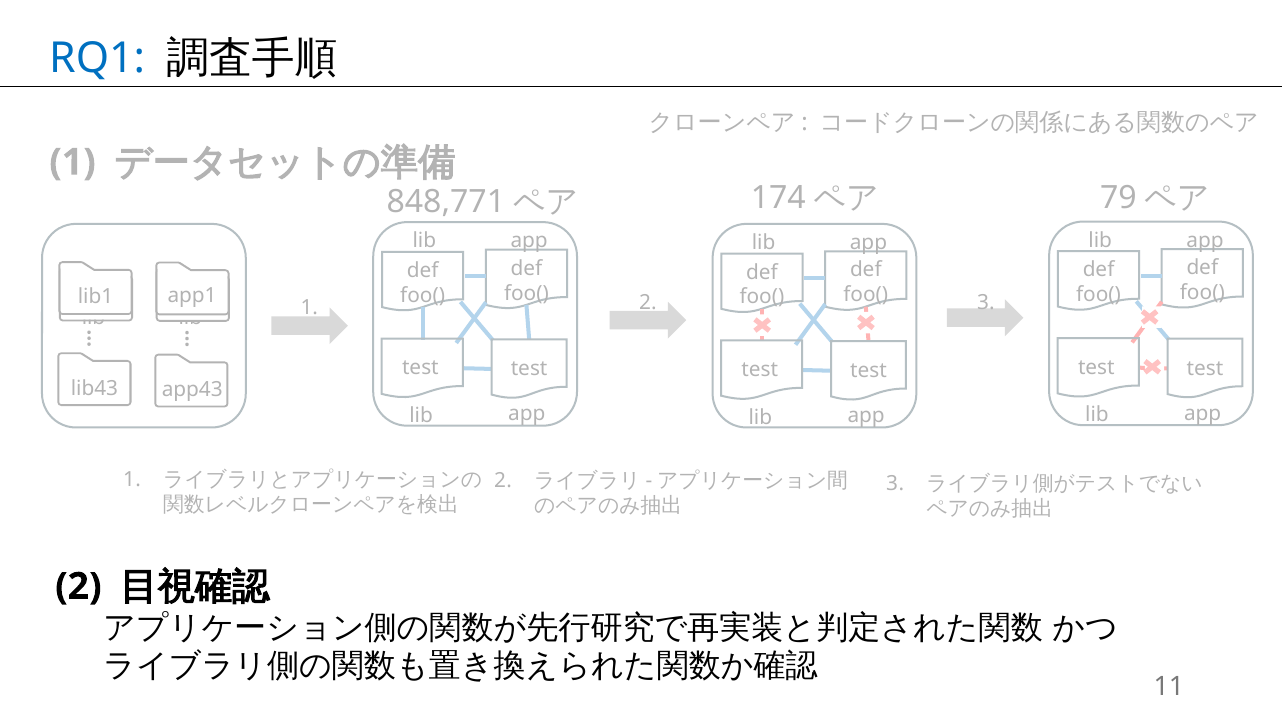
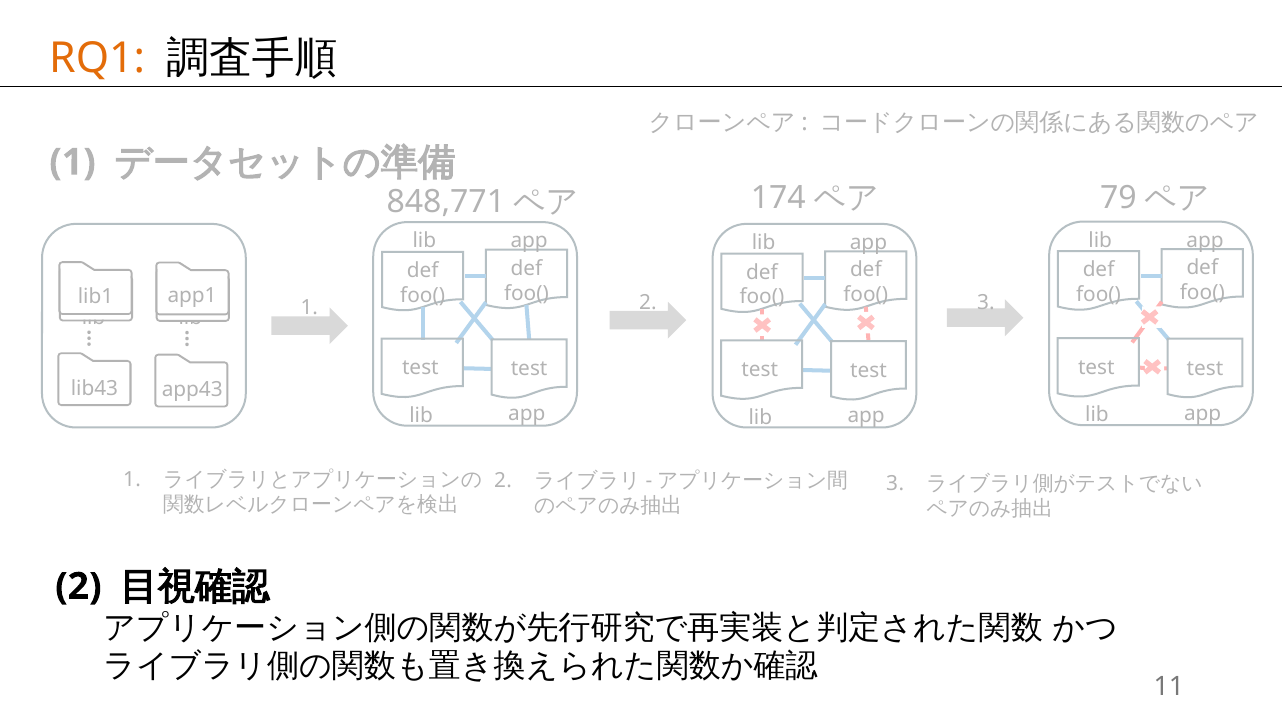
RQ1 colour: blue -> orange
